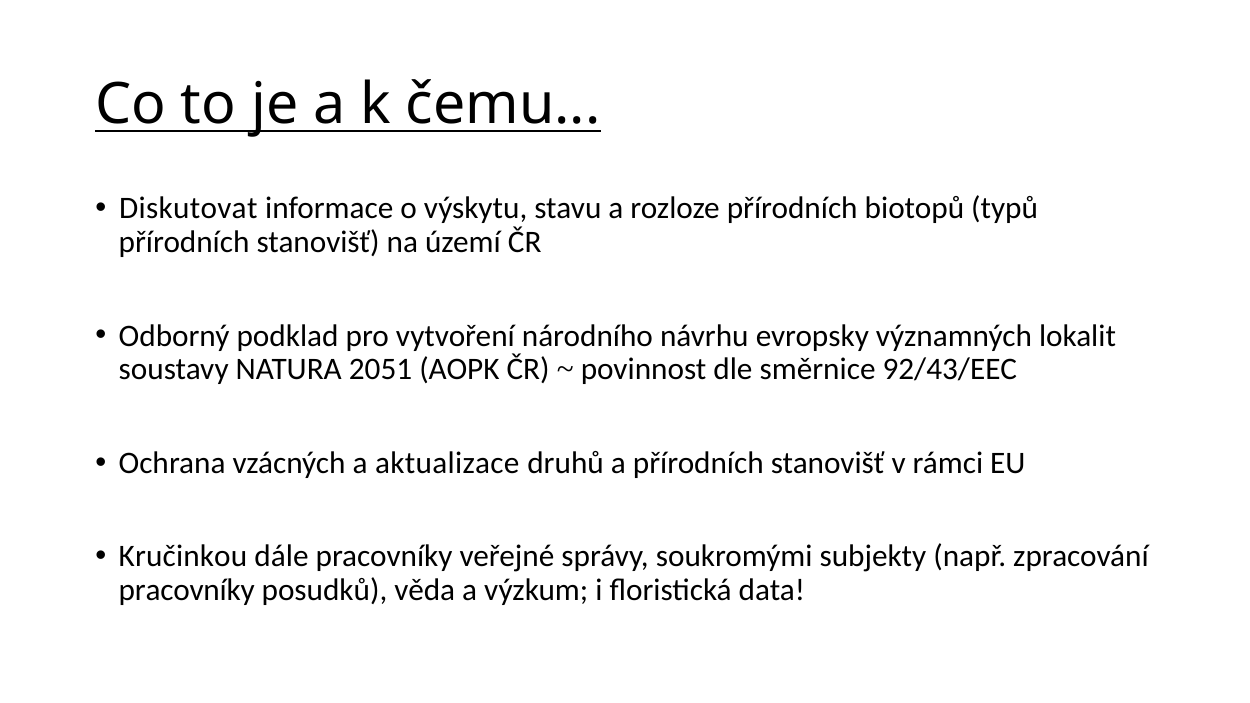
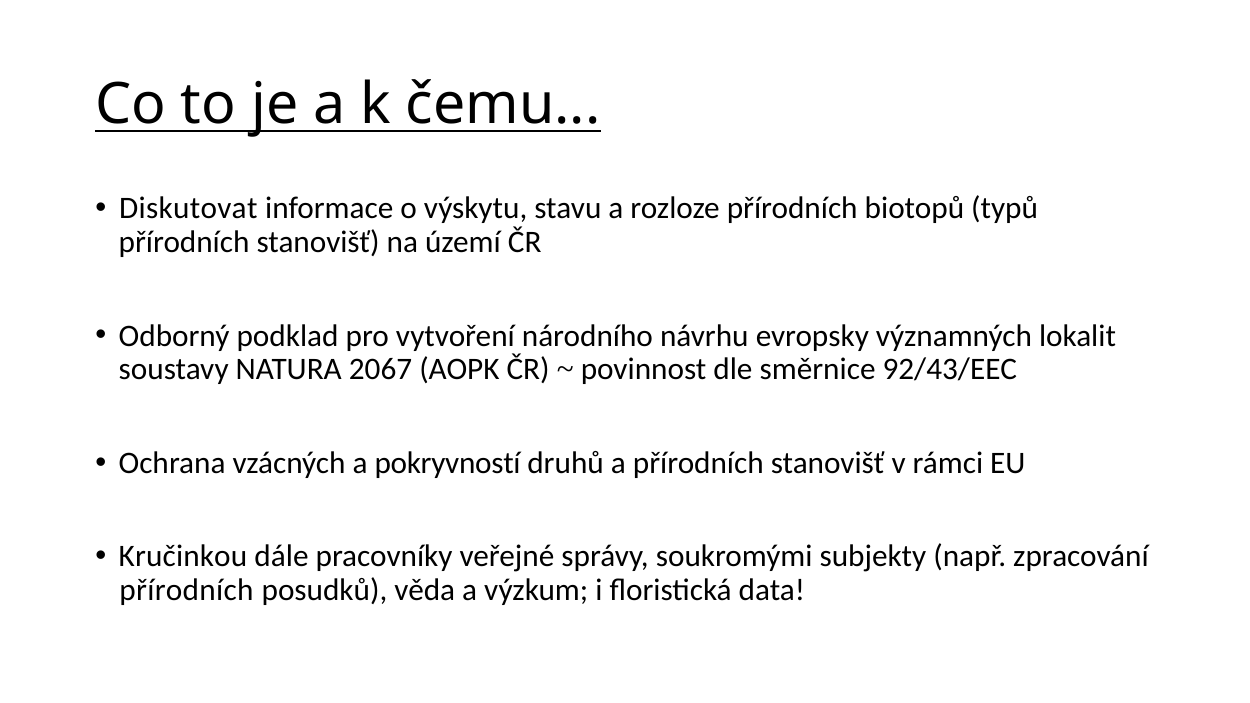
2051: 2051 -> 2067
aktualizace: aktualizace -> pokryvností
pracovníky at (187, 590): pracovníky -> přírodních
